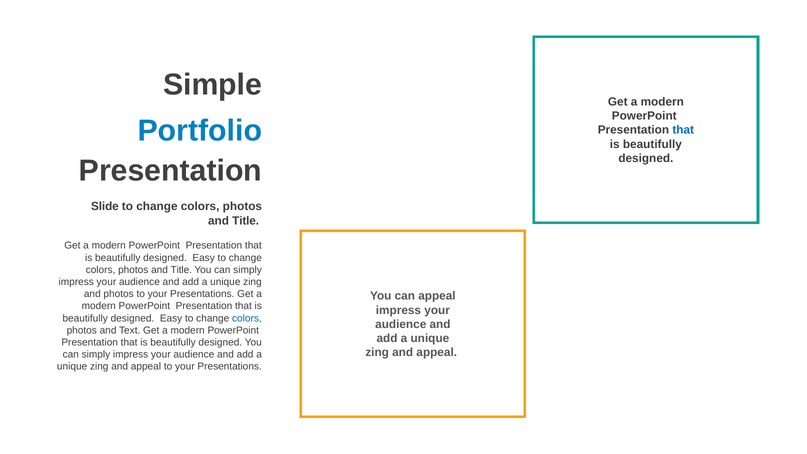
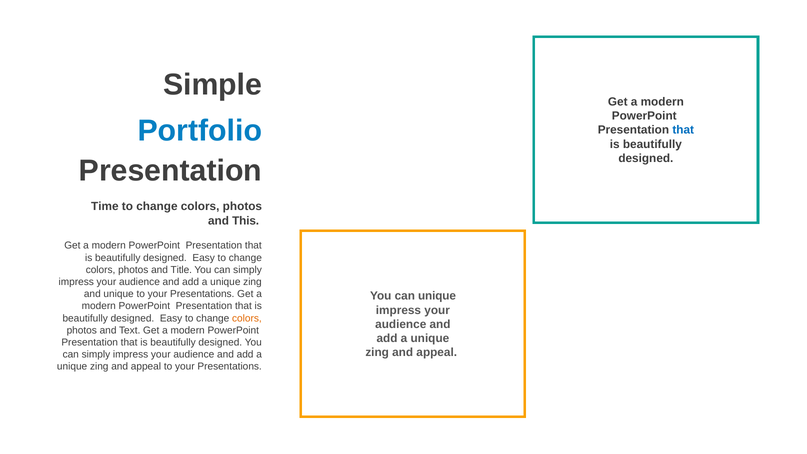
Slide: Slide -> Time
Title at (246, 221): Title -> This
and photos: photos -> unique
can appeal: appeal -> unique
colors at (247, 318) colour: blue -> orange
